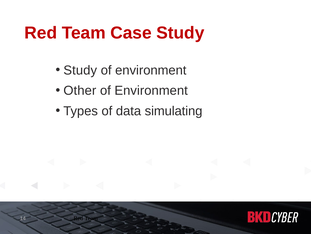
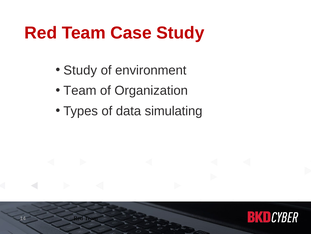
Other at (80, 90): Other -> Team
Environment at (151, 90): Environment -> Organization
